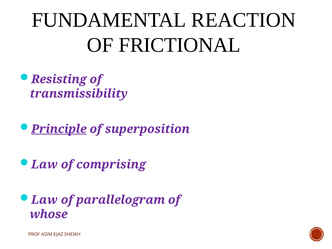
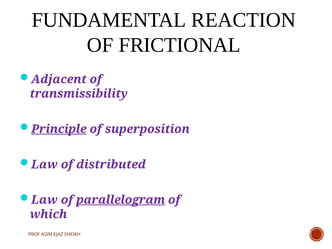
Resisting: Resisting -> Adjacent
comprising: comprising -> distributed
parallelogram underline: none -> present
whose: whose -> which
